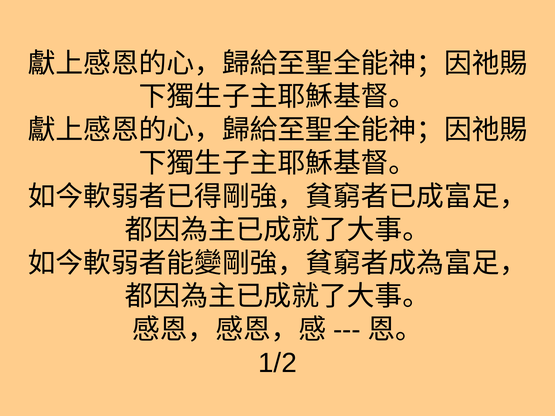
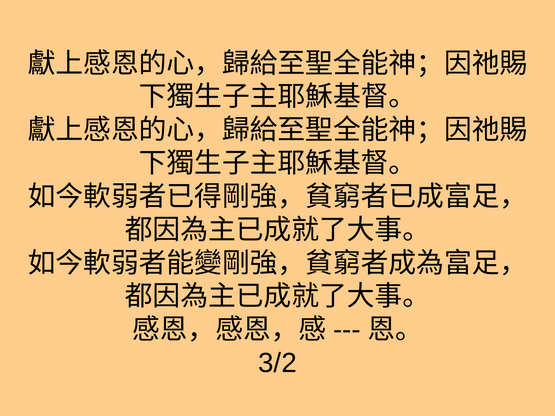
1/2: 1/2 -> 3/2
